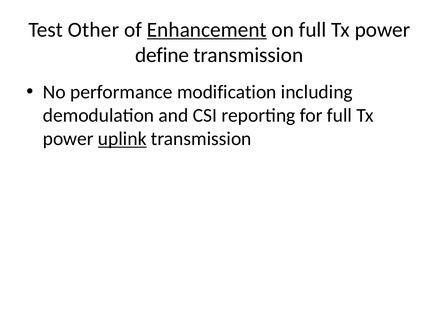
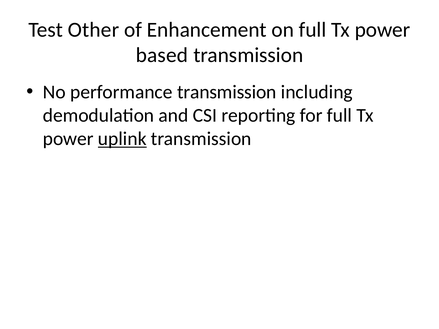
Enhancement underline: present -> none
define: define -> based
performance modification: modification -> transmission
